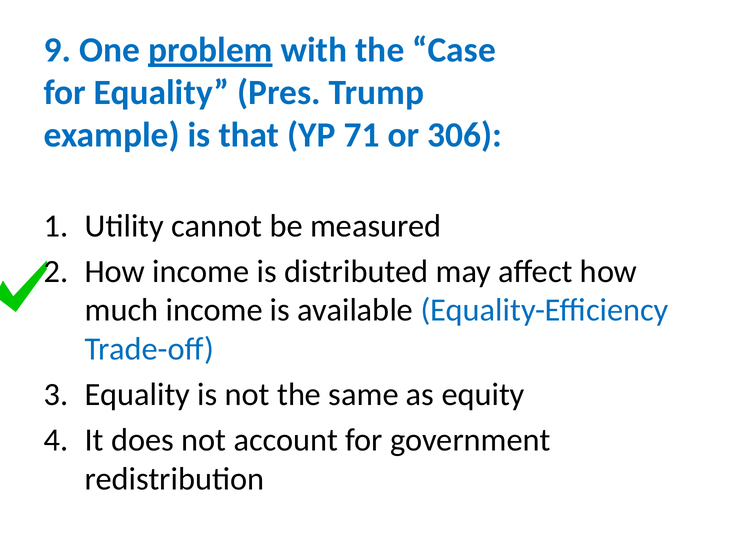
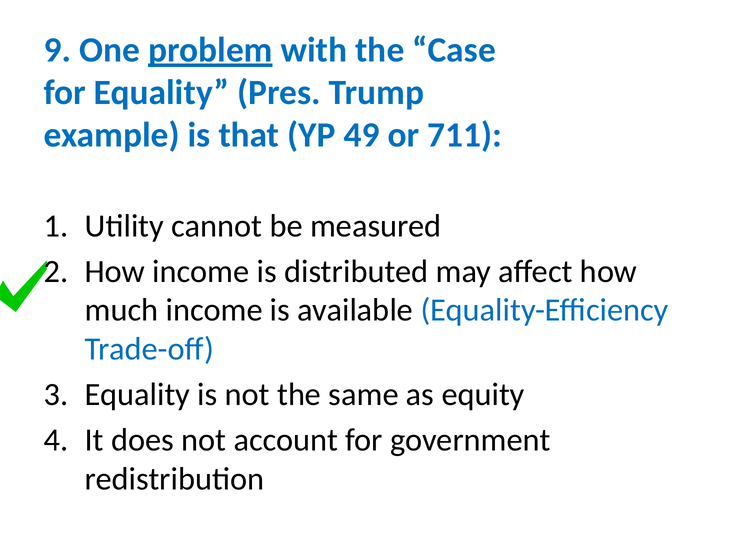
71: 71 -> 49
306: 306 -> 711
